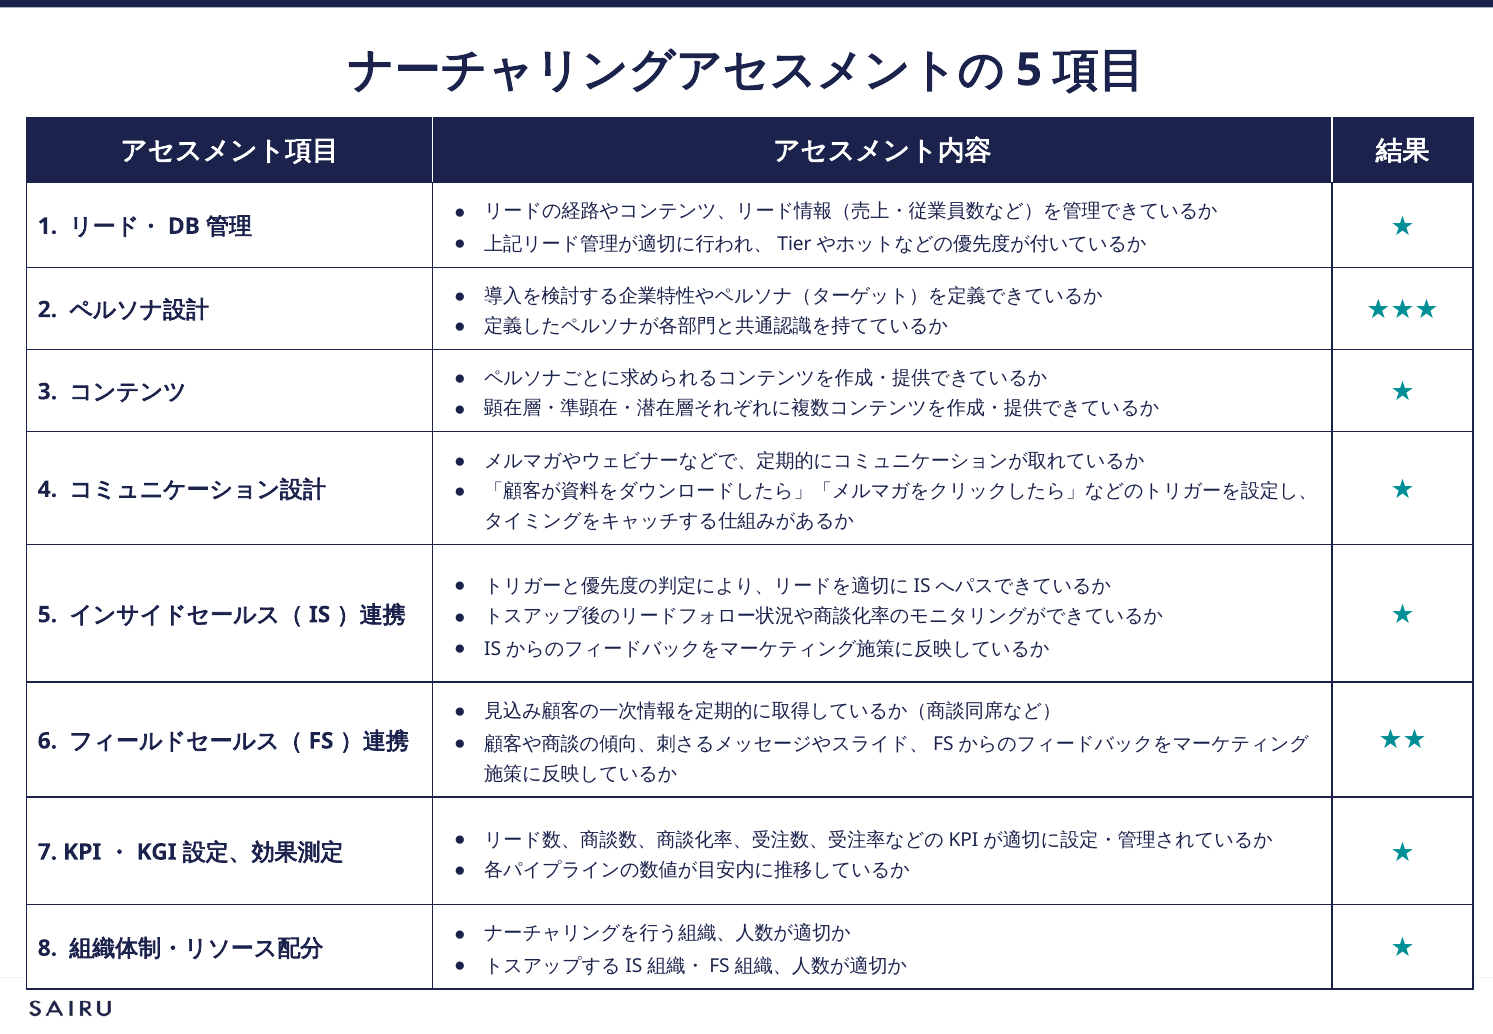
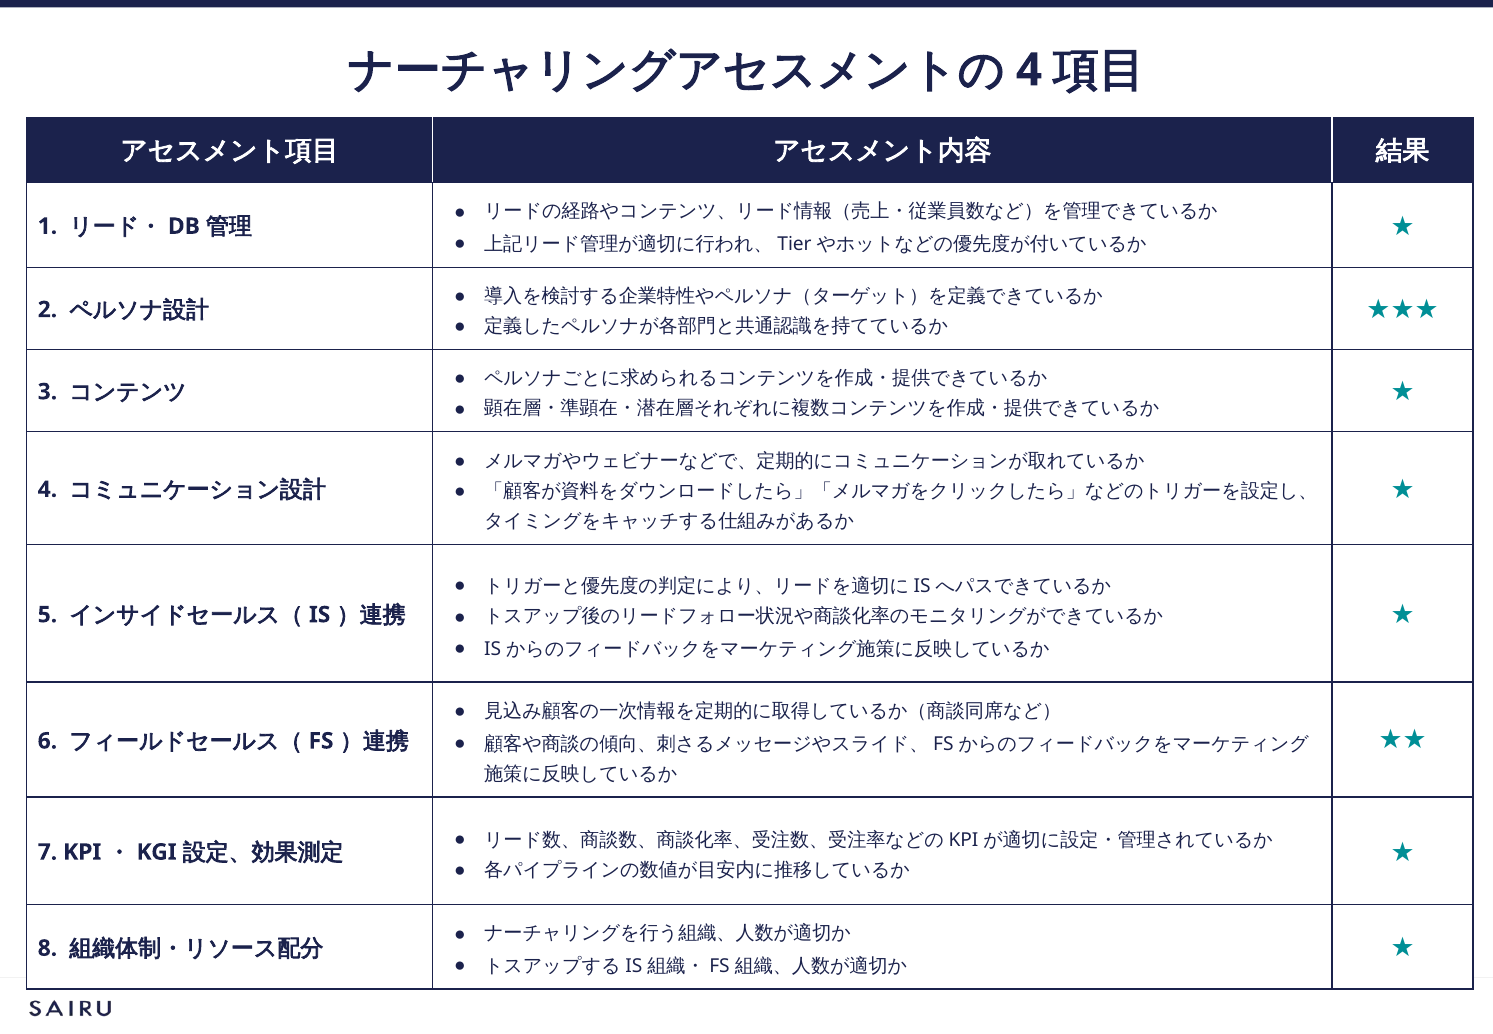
5 at (1029, 70): 5 -> 4
